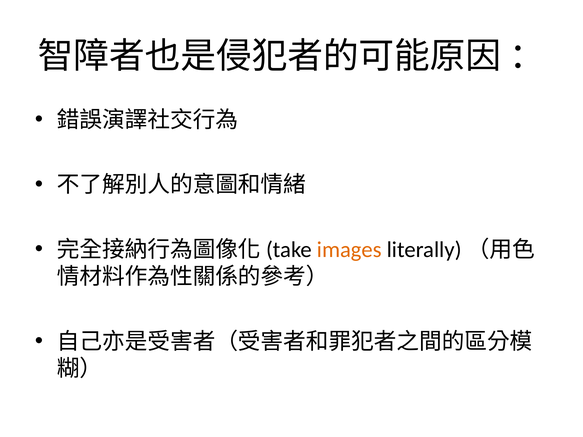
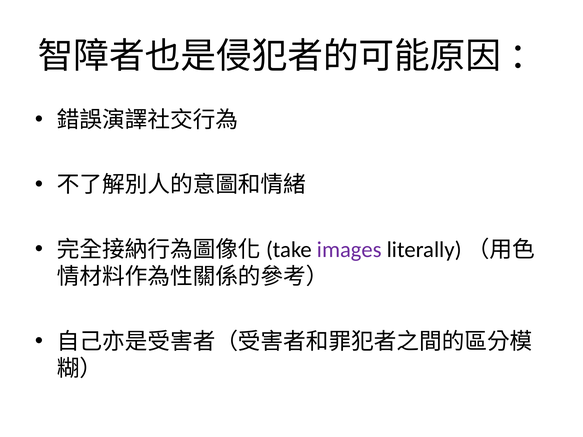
images colour: orange -> purple
